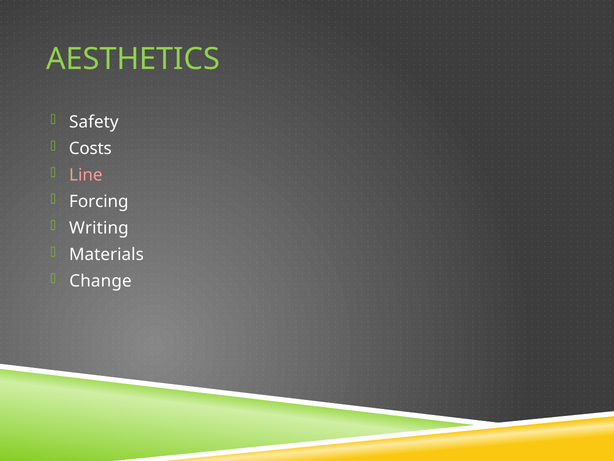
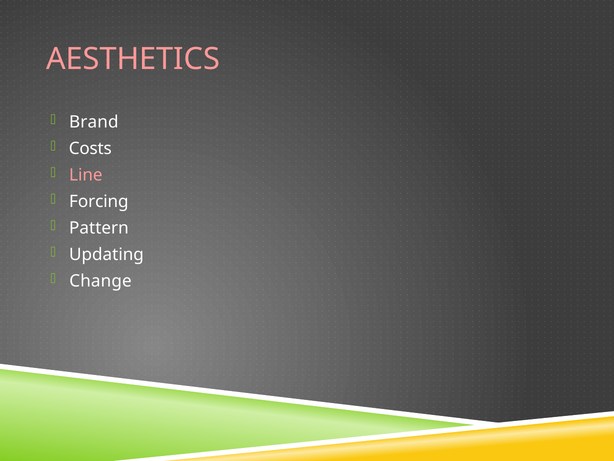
AESTHETICS colour: light green -> pink
Safety: Safety -> Brand
Writing: Writing -> Pattern
Materials: Materials -> Updating
